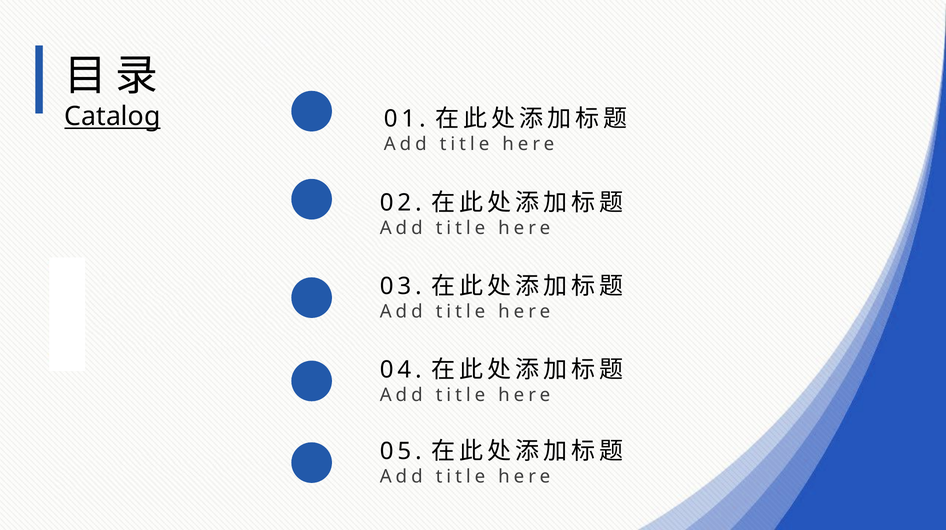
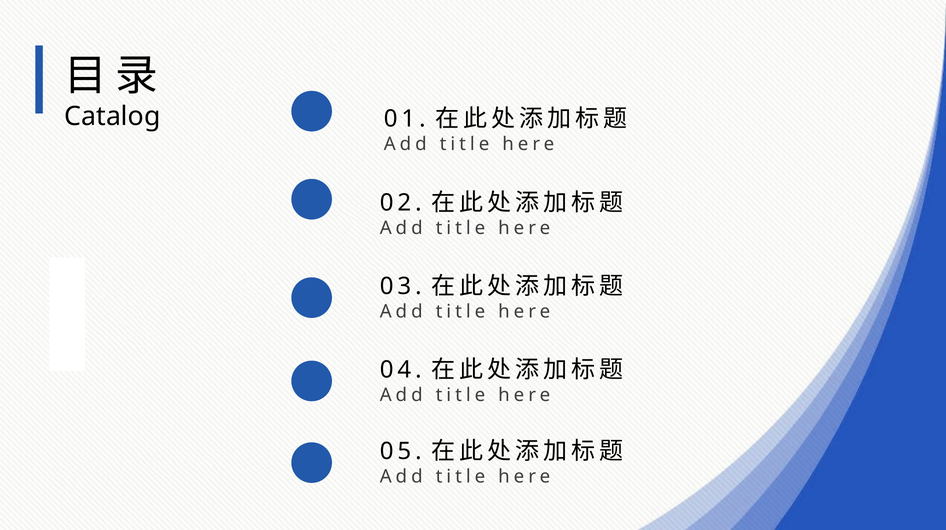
Catalog underline: present -> none
